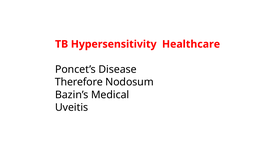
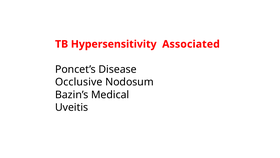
Healthcare: Healthcare -> Associated
Therefore: Therefore -> Occlusive
